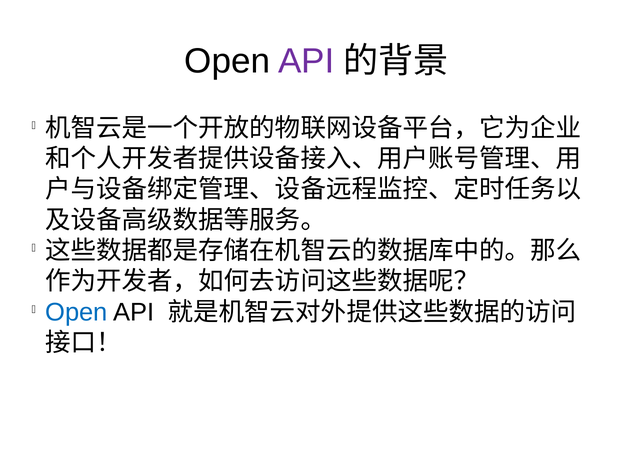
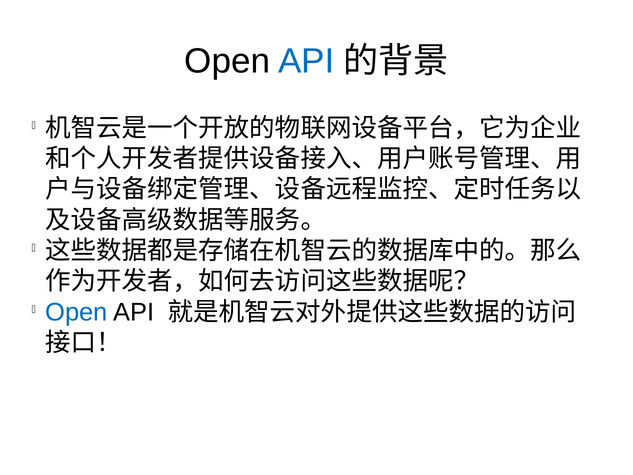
API at (306, 61) colour: purple -> blue
